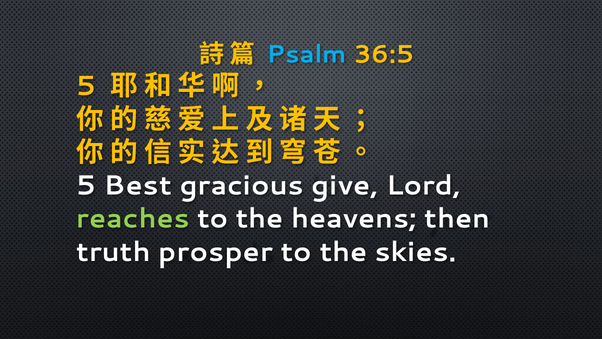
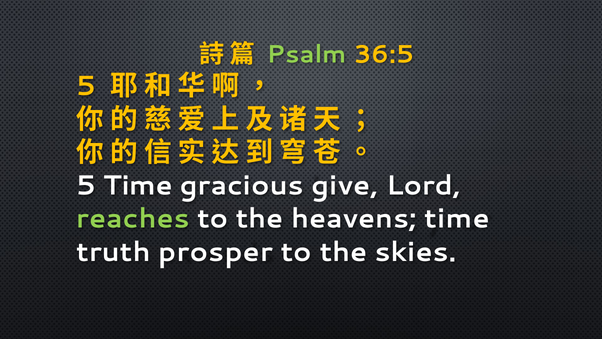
Psalm colour: light blue -> light green
5 Best: Best -> Time
heavens then: then -> time
